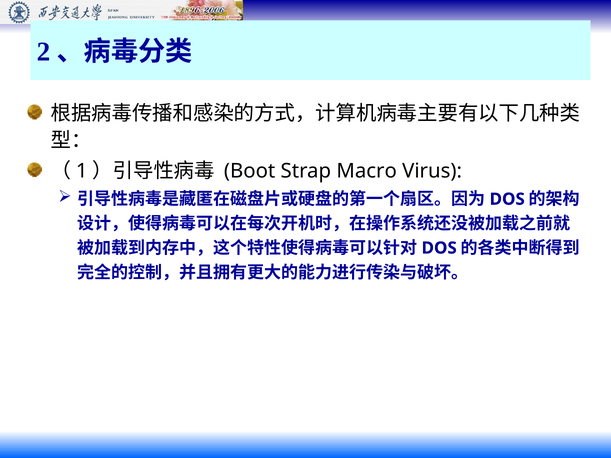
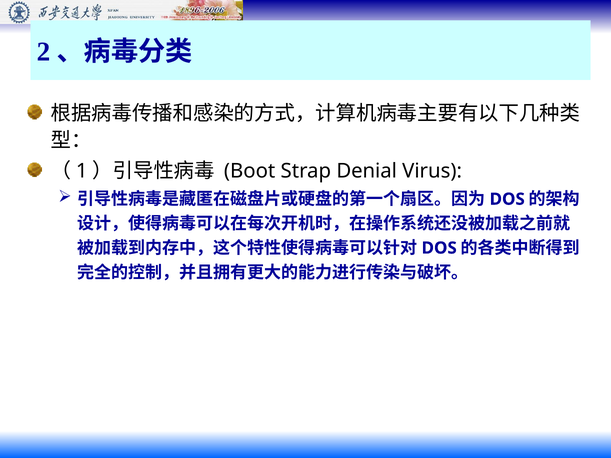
Macro: Macro -> Denial
